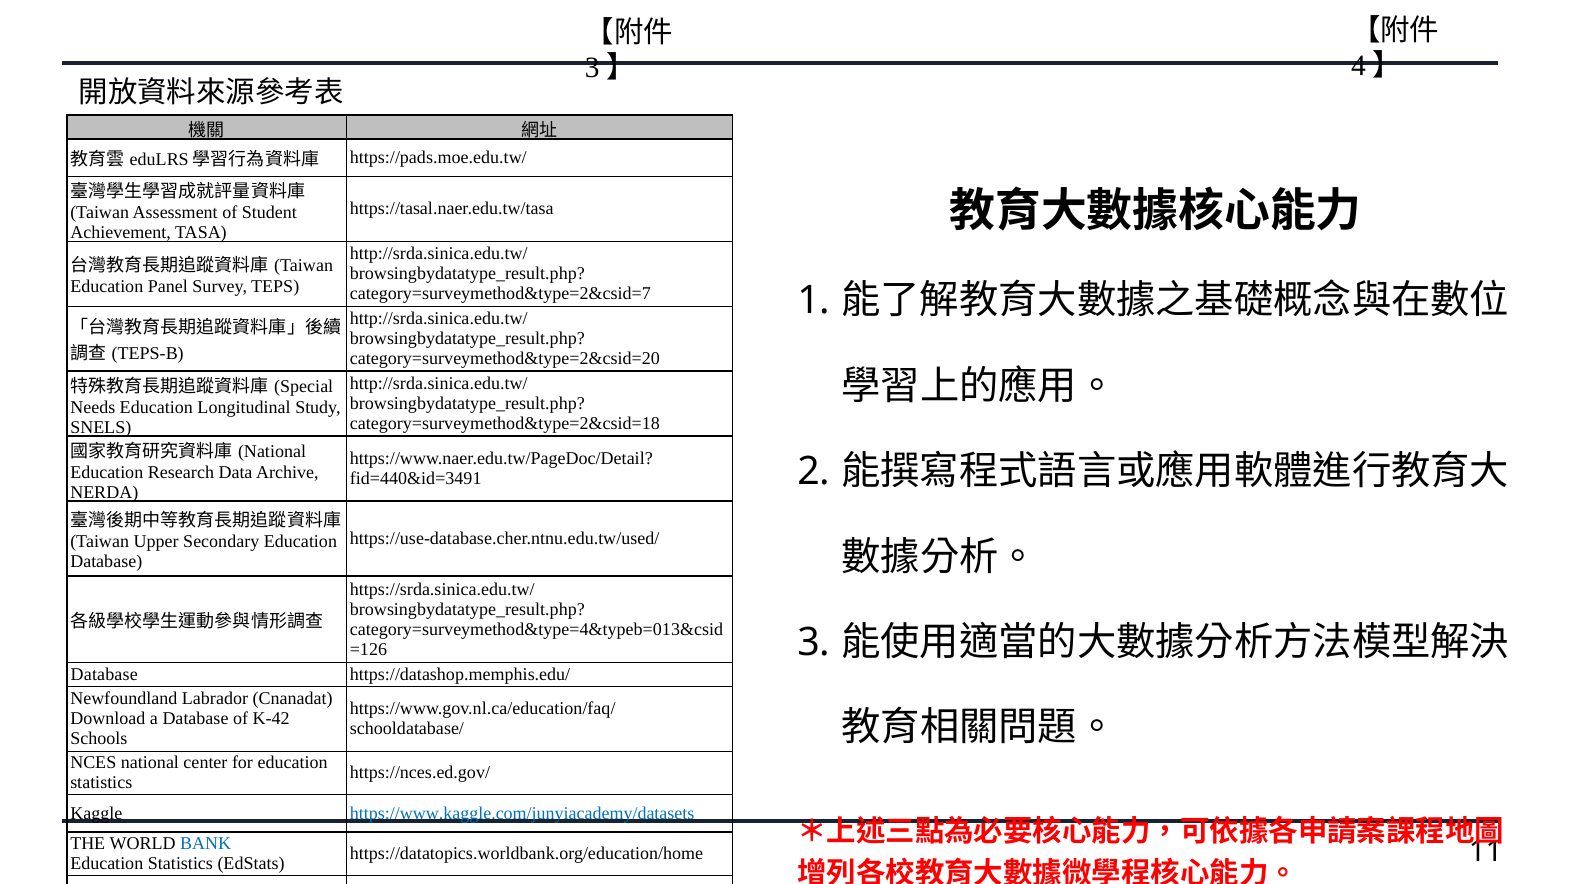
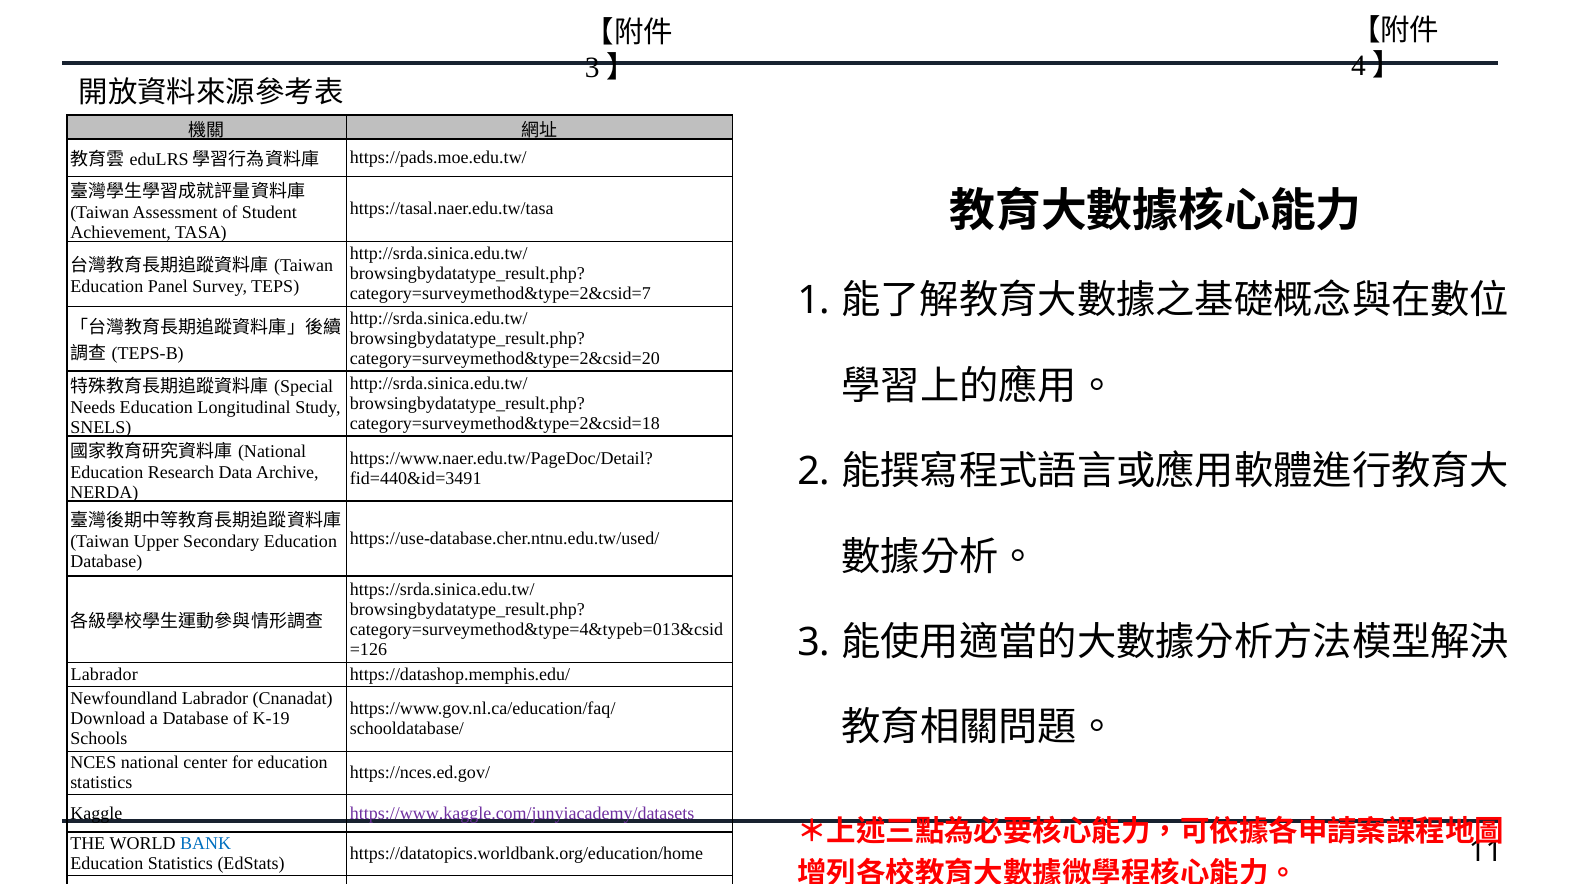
Database at (104, 674): Database -> Labrador
K-42: K-42 -> K-19
https://www.kaggle.com/junyiacademy/datasets colour: blue -> purple
